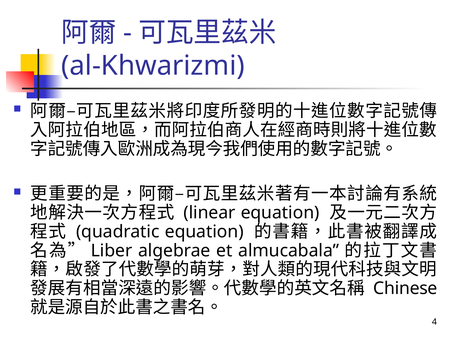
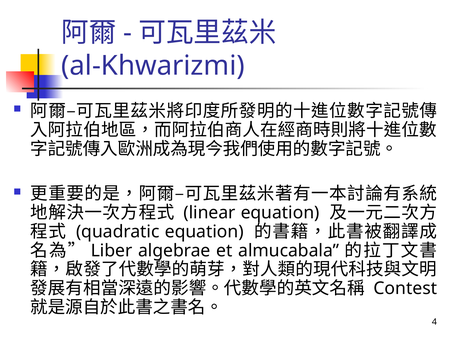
Chinese: Chinese -> Contest
